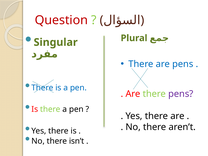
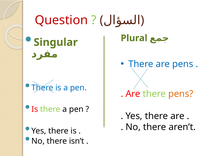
pens at (181, 94) colour: purple -> orange
